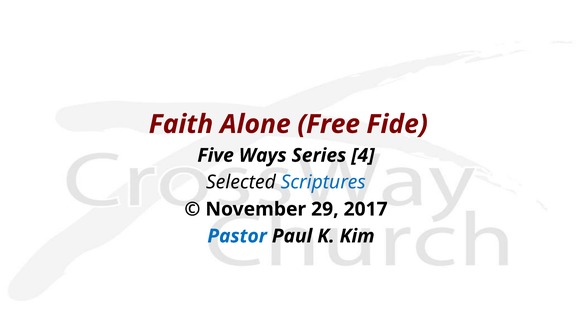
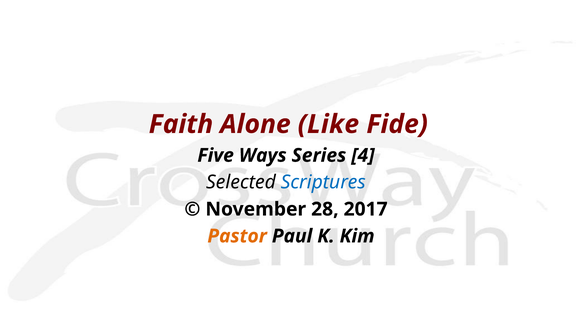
Free: Free -> Like
29: 29 -> 28
Pastor colour: blue -> orange
